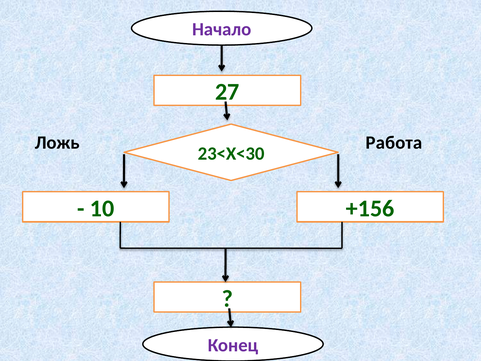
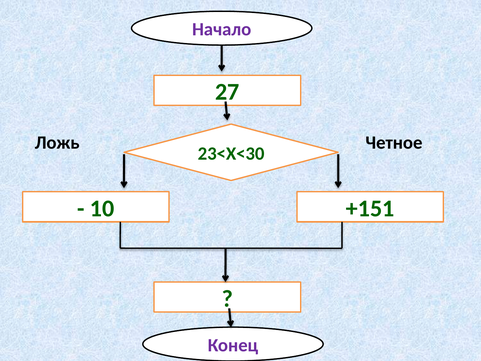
Работа: Работа -> Четное
+156: +156 -> +151
